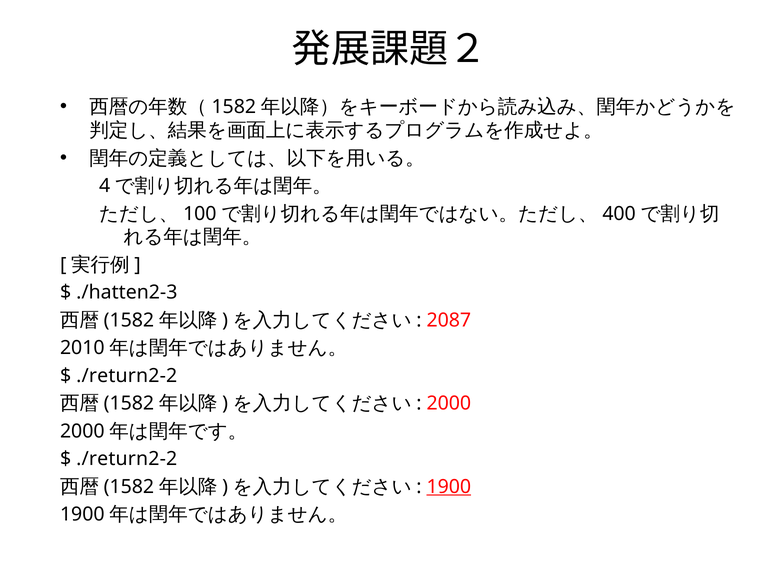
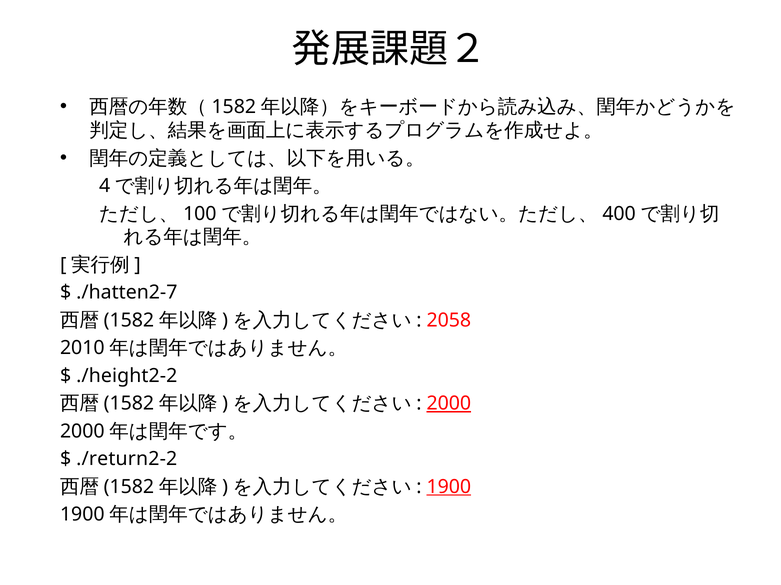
./hatten2-3: ./hatten2-3 -> ./hatten2-7
2087: 2087 -> 2058
./return2-2 at (127, 376): ./return2-2 -> ./height2-2
2000 underline: none -> present
